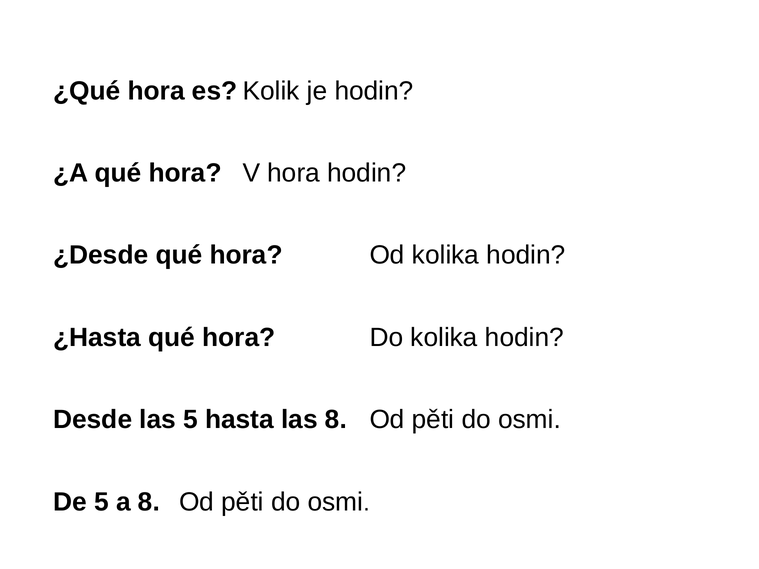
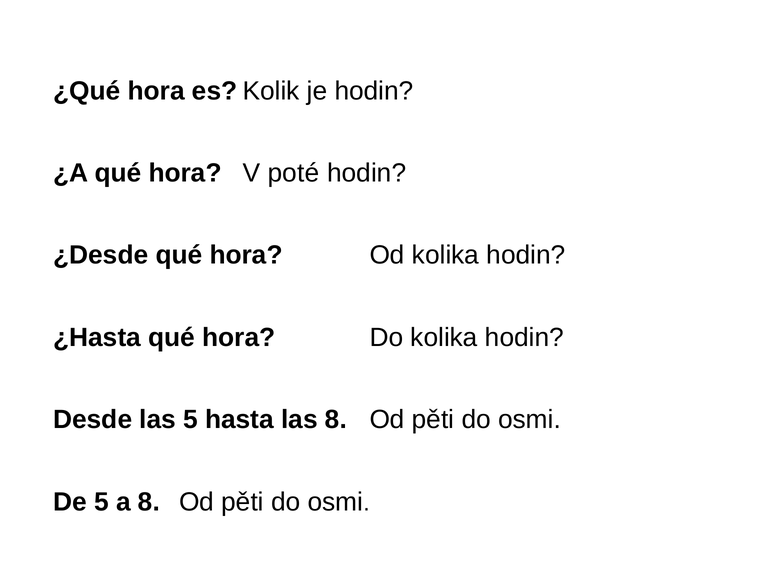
V hora: hora -> poté
